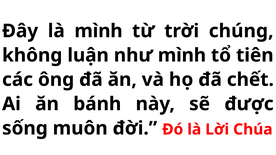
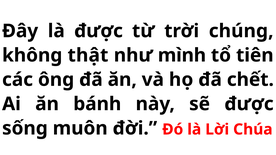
là mình: mình -> được
luận: luận -> thật
